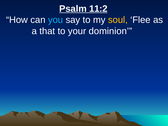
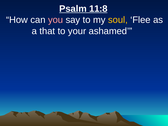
11:2: 11:2 -> 11:8
you colour: light blue -> pink
dominion: dominion -> ashamed
